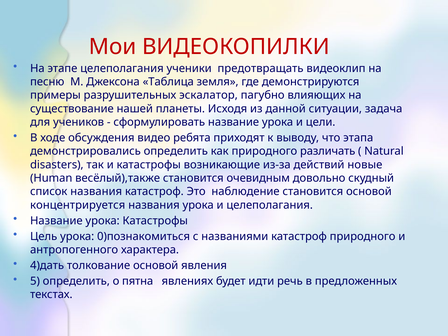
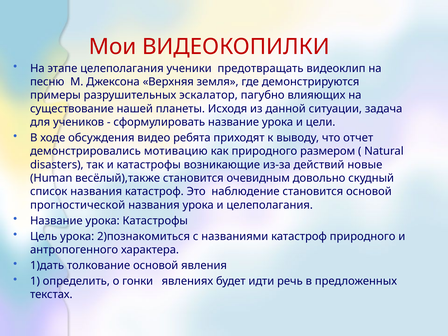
Таблица: Таблица -> Верхняя
этапа: этапа -> отчет
демонстрировались определить: определить -> мотивацию
различать: различать -> размером
концентрируется: концентрируется -> прогностической
0)познакомиться: 0)познакомиться -> 2)познакомиться
4)дать: 4)дать -> 1)дать
5: 5 -> 1
пятна: пятна -> гонки
